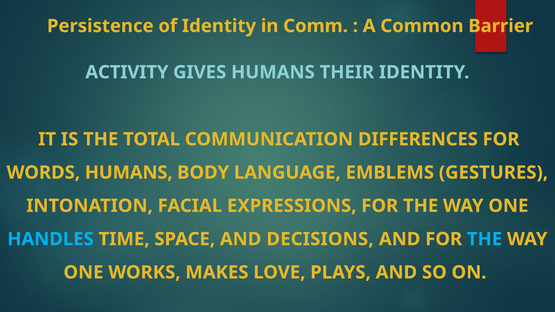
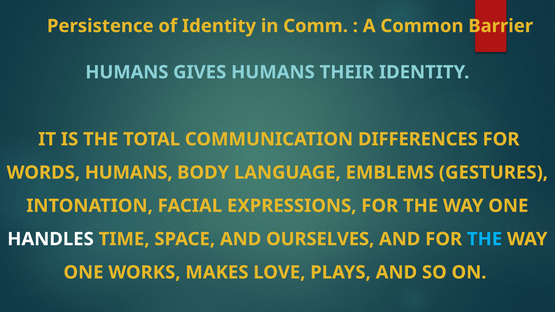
ACTIVITY at (127, 72): ACTIVITY -> HUMANS
HANDLES colour: light blue -> white
DECISIONS: DECISIONS -> OURSELVES
